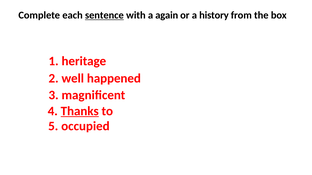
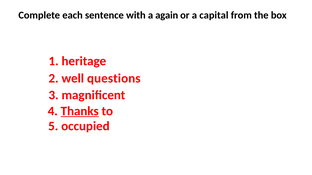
sentence underline: present -> none
history: history -> capital
happened: happened -> questions
